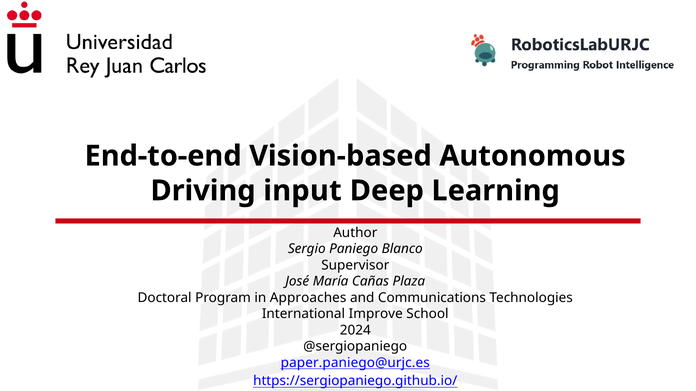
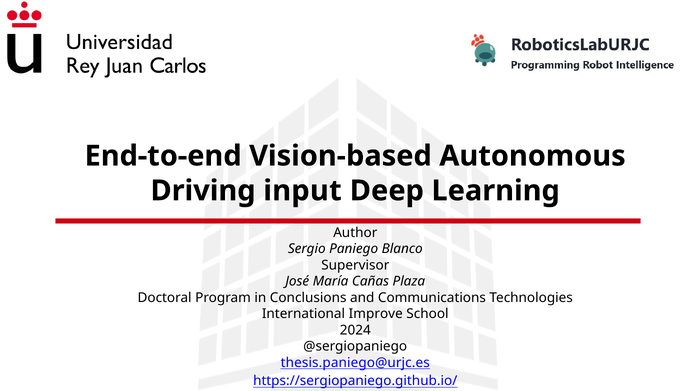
Approaches: Approaches -> Conclusions
paper.paniego@urjc.es: paper.paniego@urjc.es -> thesis.paniego@urjc.es
